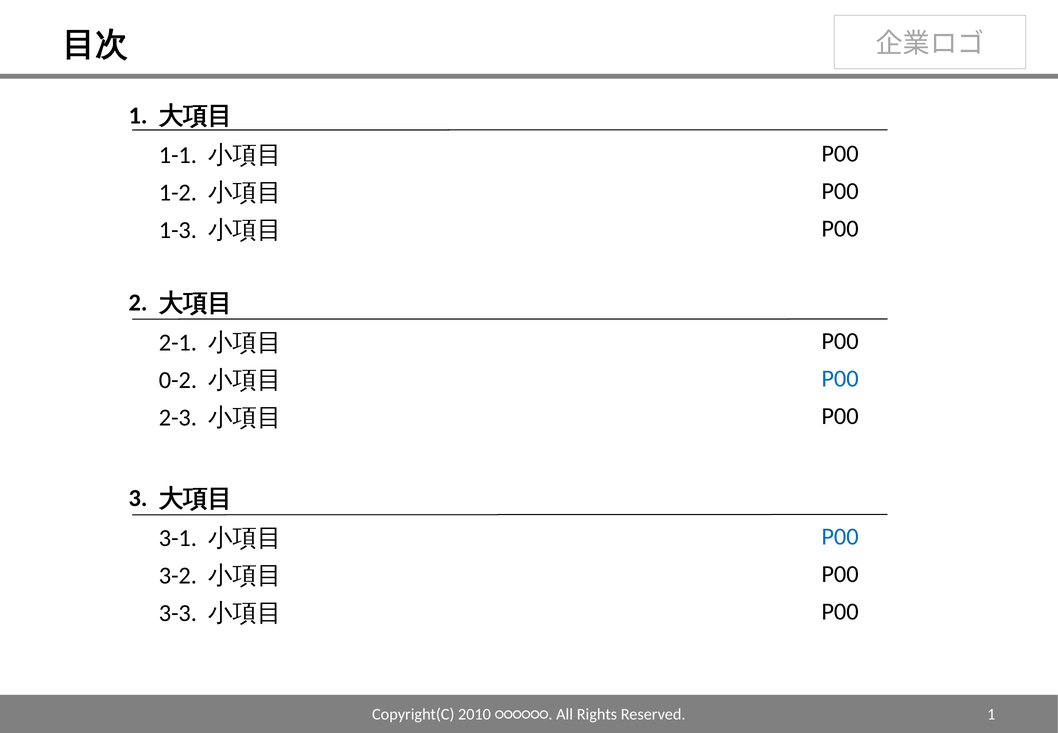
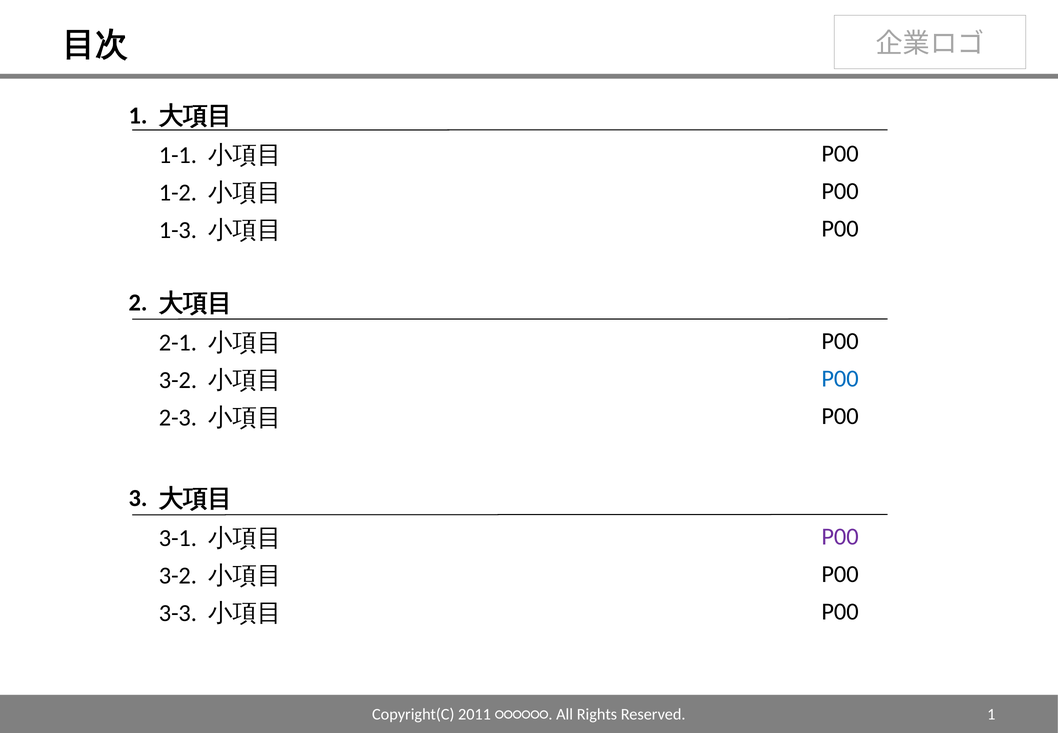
0-2 at (178, 380): 0-2 -> 3-2
P00 at (840, 536) colour: blue -> purple
2010: 2010 -> 2011
